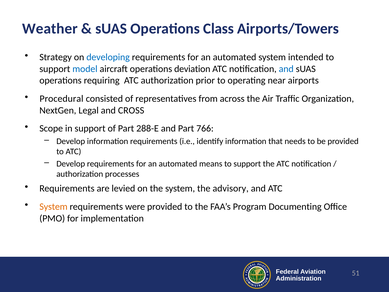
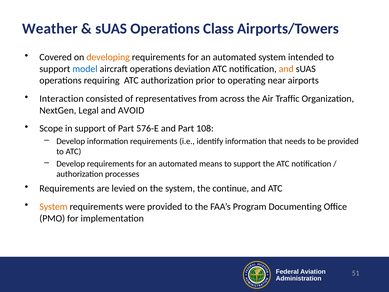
Strategy: Strategy -> Covered
developing colour: blue -> orange
and at (286, 69) colour: blue -> orange
Procedural: Procedural -> Interaction
CROSS: CROSS -> AVOID
288-E: 288-E -> 576-E
766: 766 -> 108
advisory: advisory -> continue
